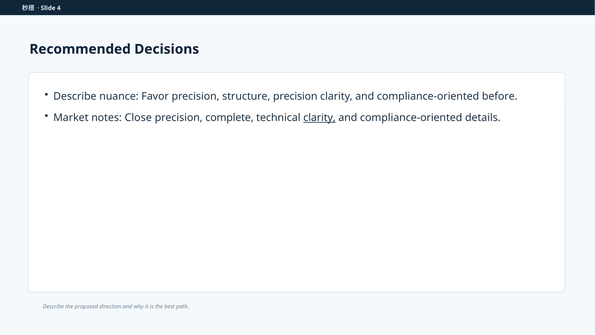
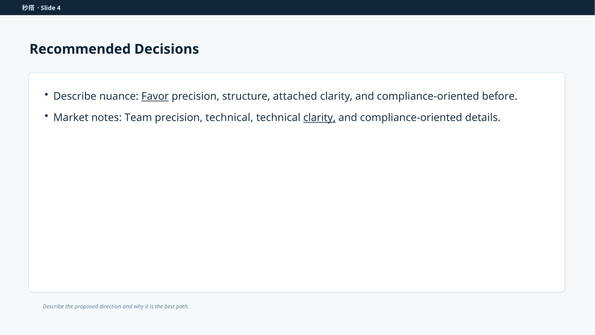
Favor underline: none -> present
structure precision: precision -> attached
Close: Close -> Team
precision complete: complete -> technical
